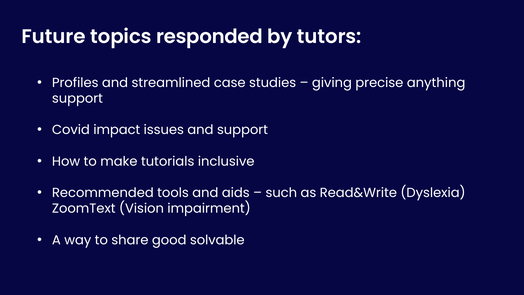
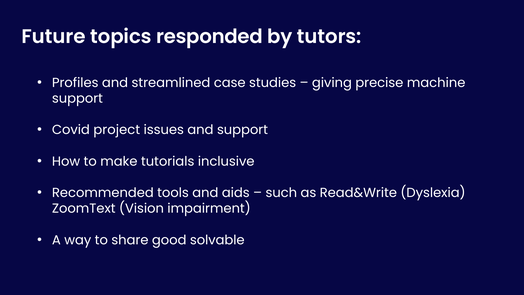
anything: anything -> machine
impact: impact -> project
